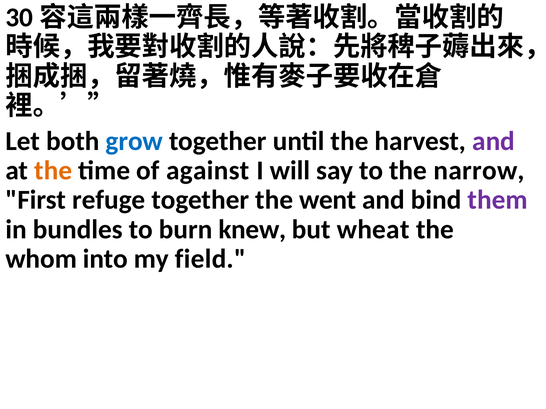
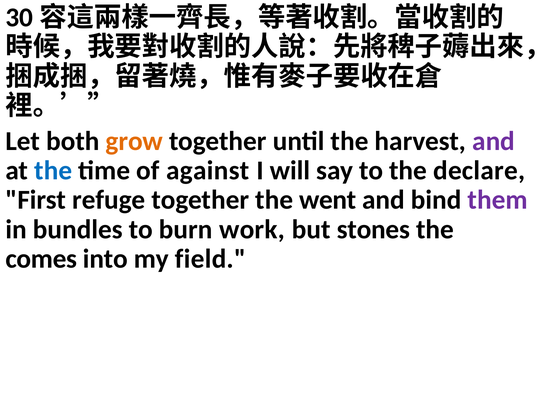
grow colour: blue -> orange
the at (53, 171) colour: orange -> blue
narrow: narrow -> declare
knew: knew -> work
wheat: wheat -> stones
whom: whom -> comes
